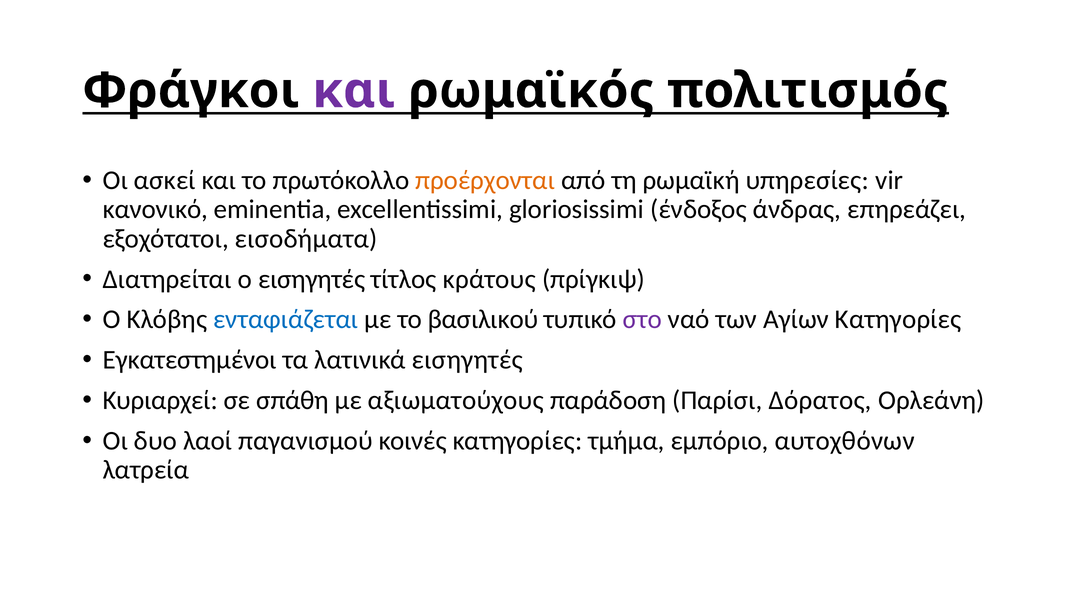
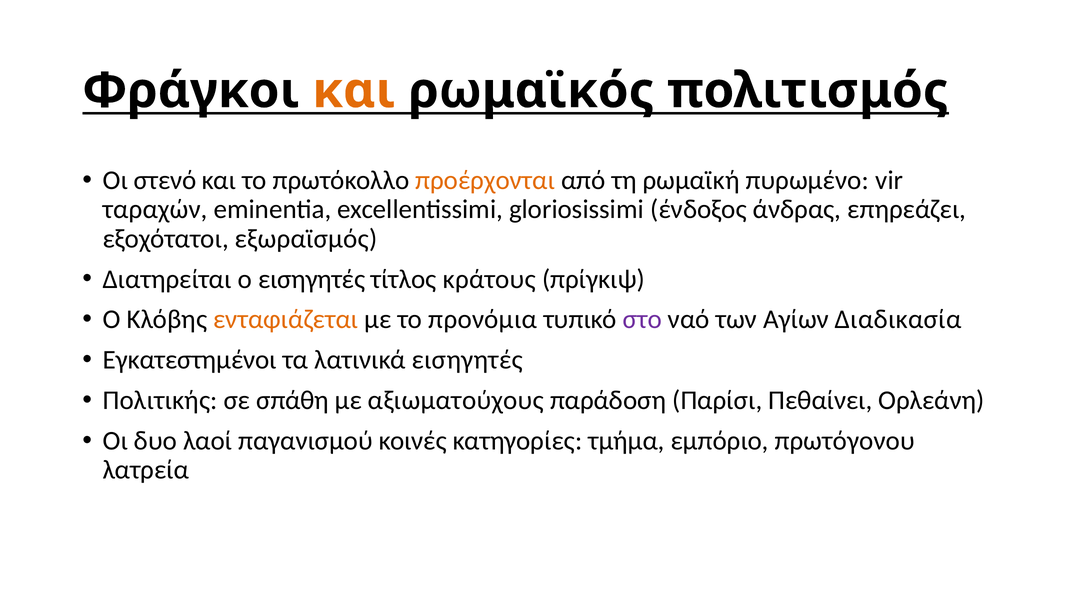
και at (354, 91) colour: purple -> orange
ασκεί: ασκεί -> στενό
υπηρεσίες: υπηρεσίες -> πυρωμένο
κανονικό: κανονικό -> ταραχών
εισοδήματα: εισοδήματα -> εξωραϊσμός
ενταφιάζεται colour: blue -> orange
βασιλικού: βασιλικού -> προνόμια
Αγίων Κατηγορίες: Κατηγορίες -> Διαδικασία
Κυριαρχεί: Κυριαρχεί -> Πολιτικής
Δόρατος: Δόρατος -> Πεθαίνει
αυτοχθόνων: αυτοχθόνων -> πρωτόγονου
